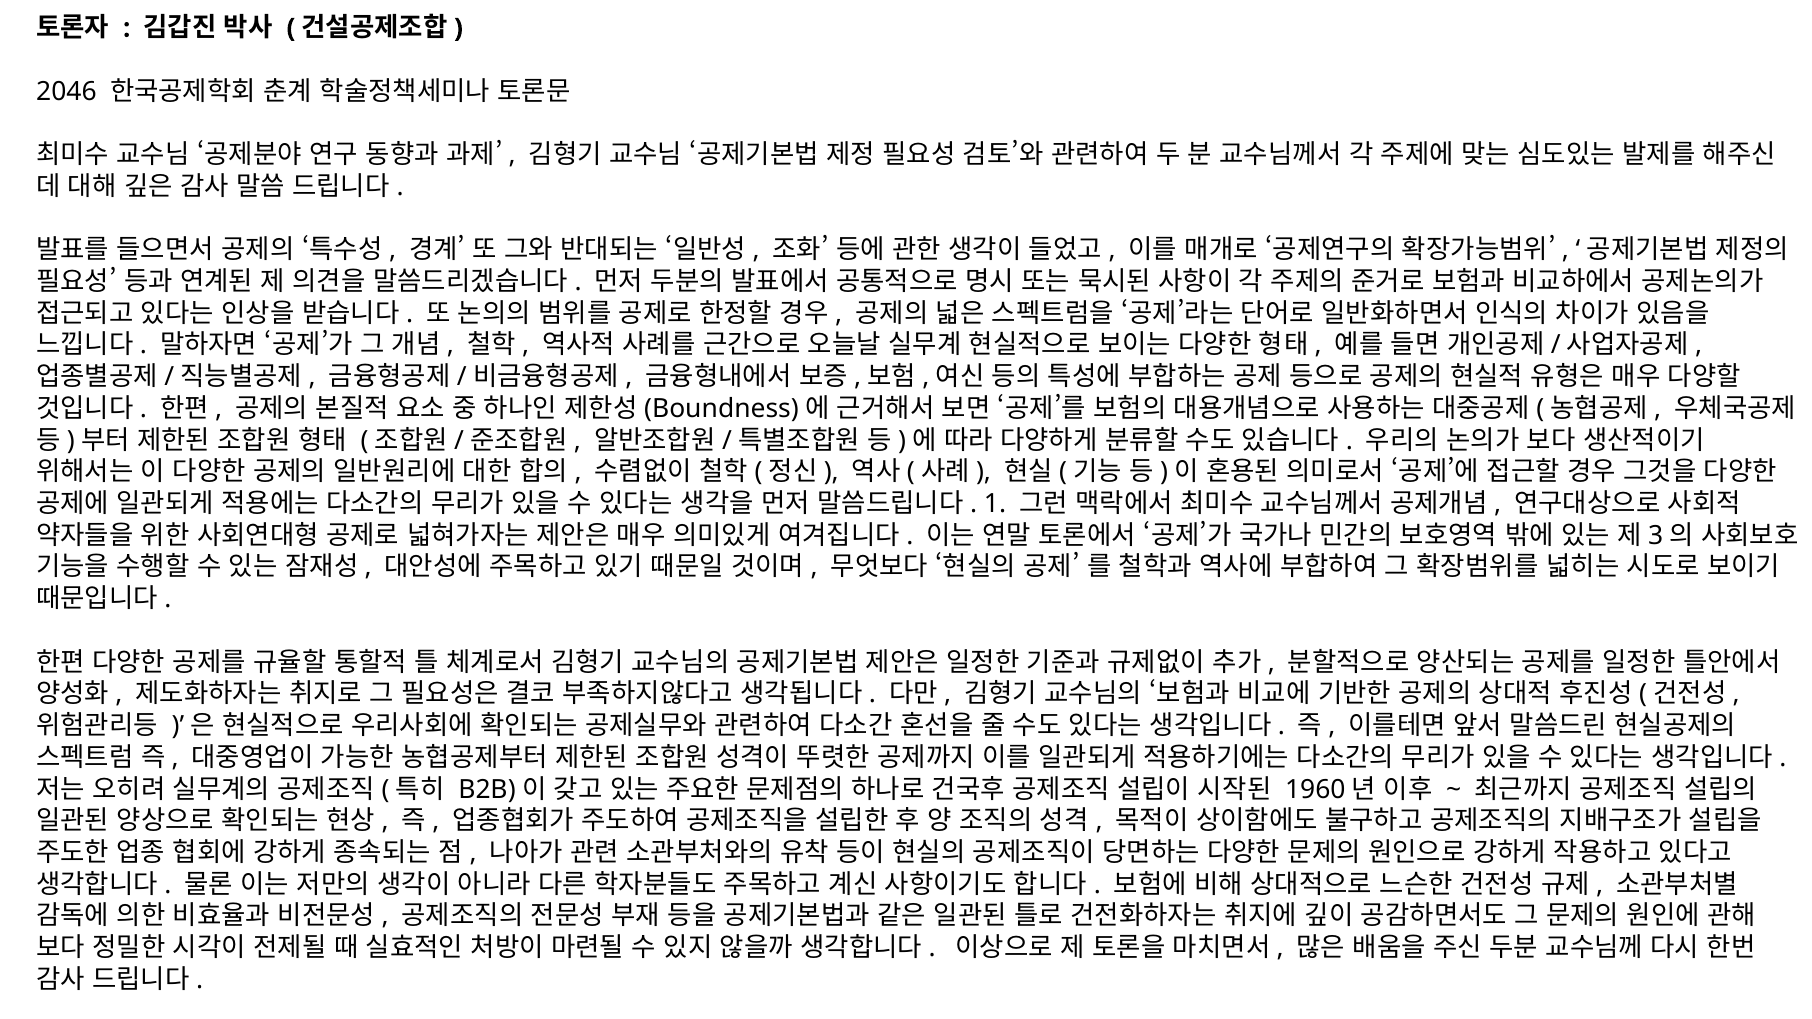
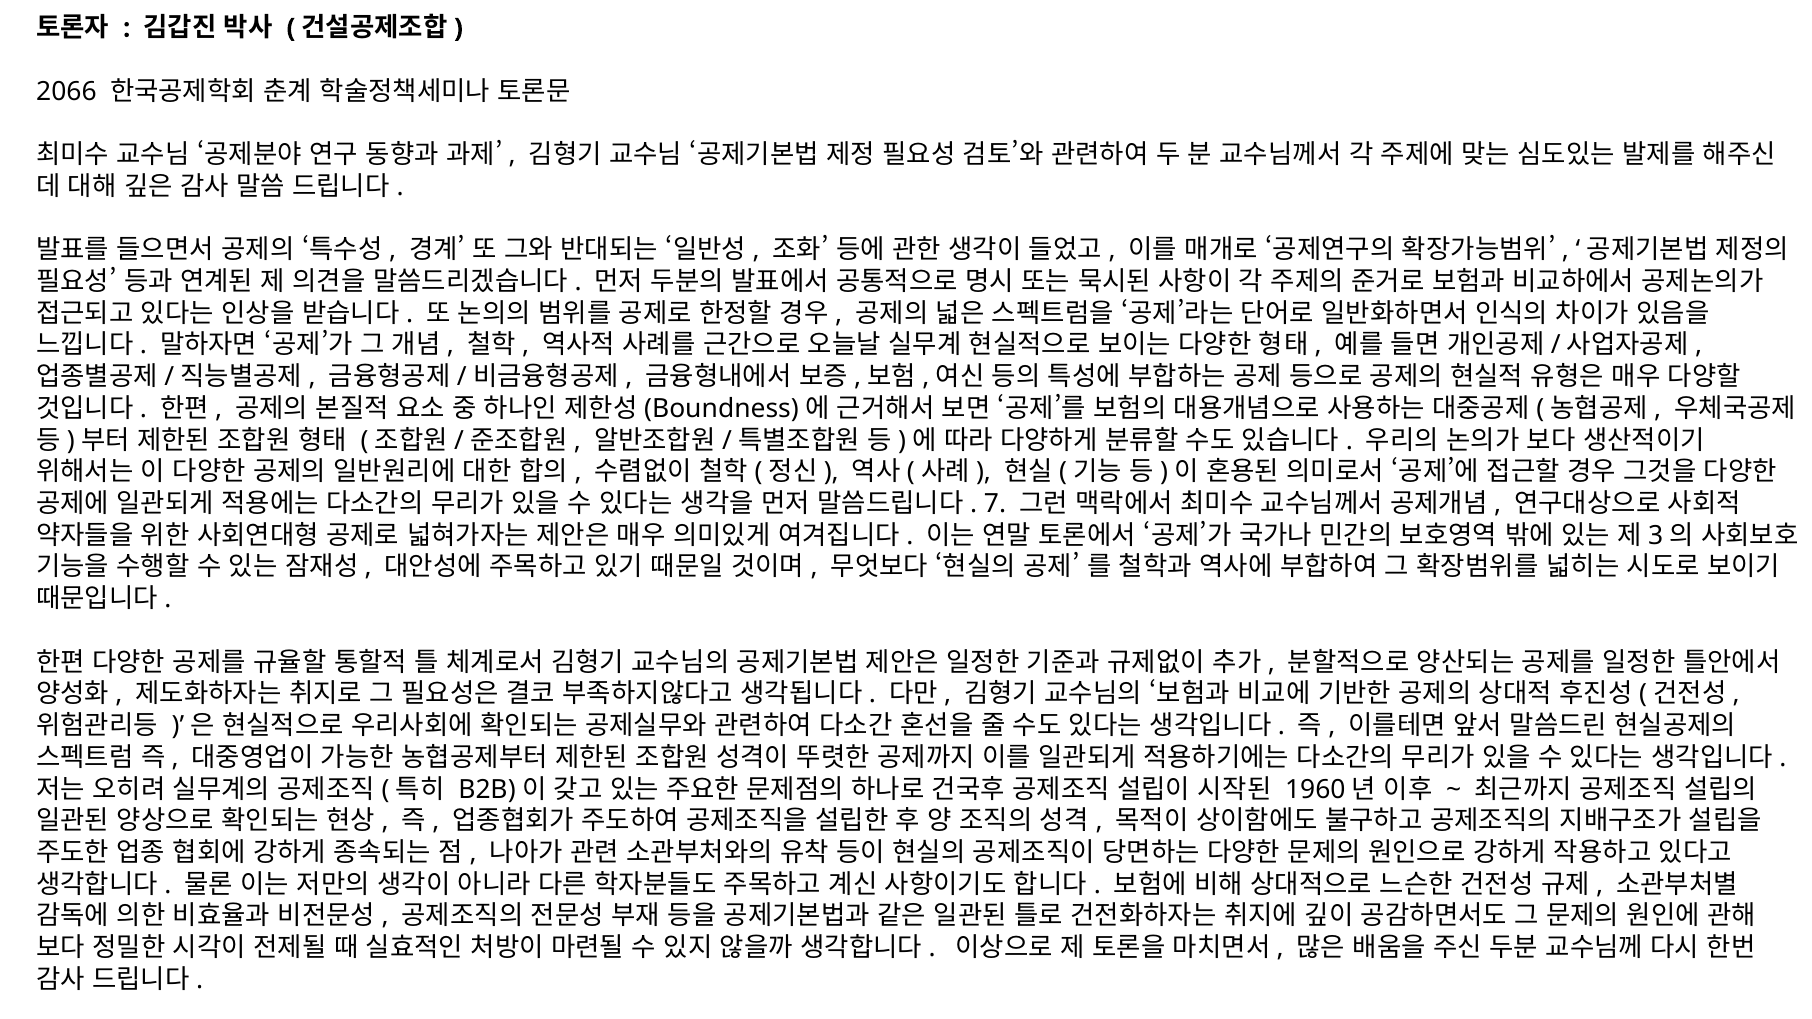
2046: 2046 -> 2066
1: 1 -> 7
